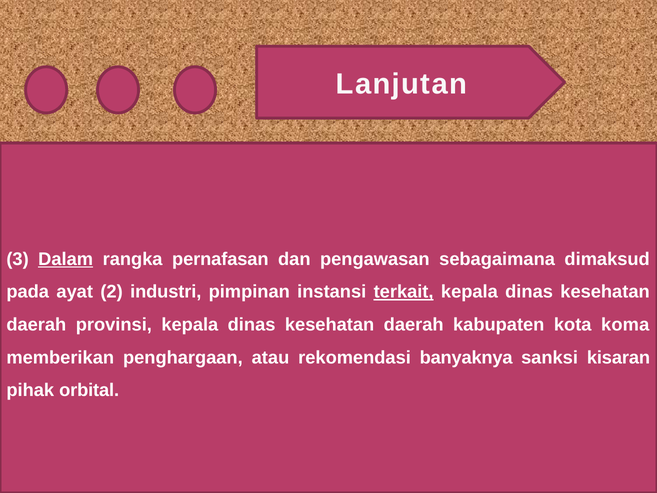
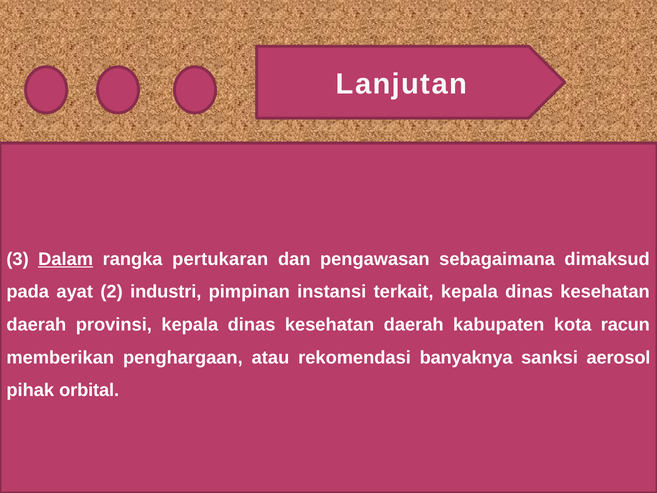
pernafasan: pernafasan -> pertukaran
terkait underline: present -> none
koma: koma -> racun
kisaran: kisaran -> aerosol
